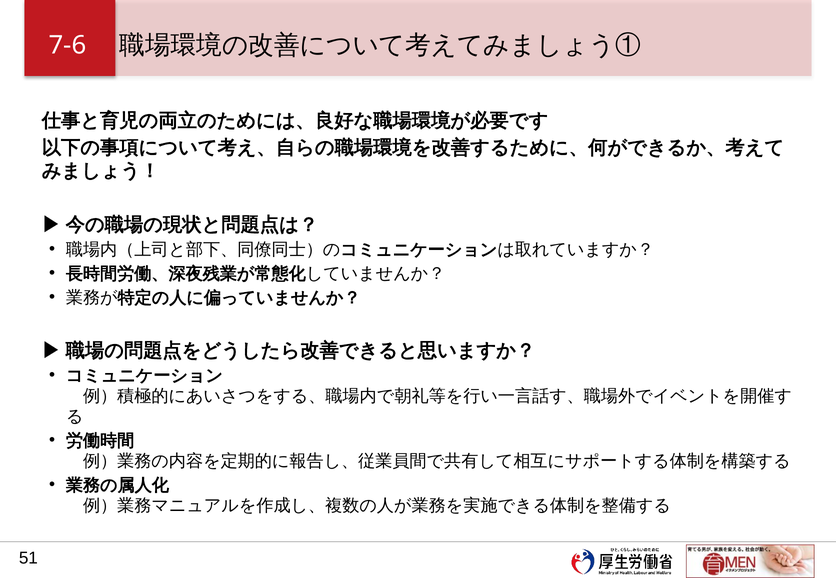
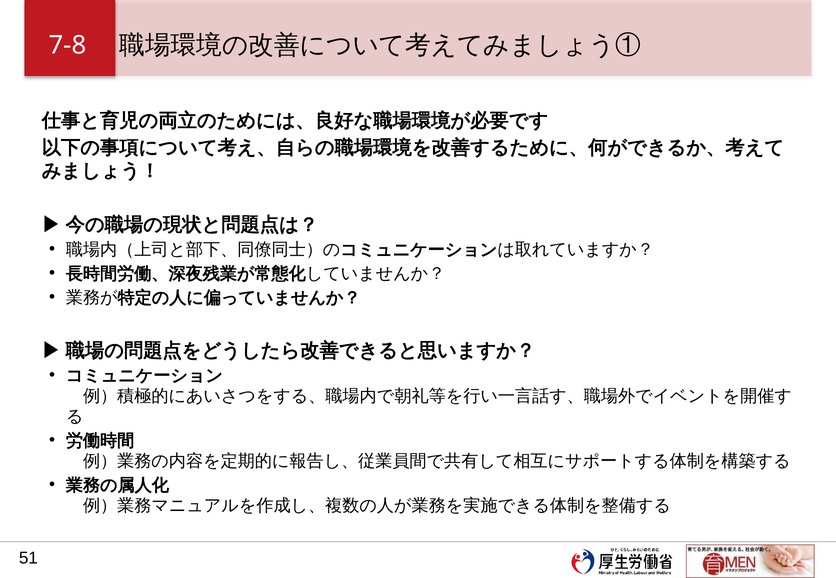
7-6: 7-6 -> 7-8
